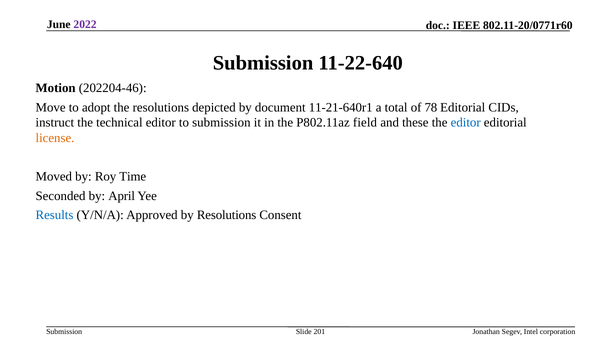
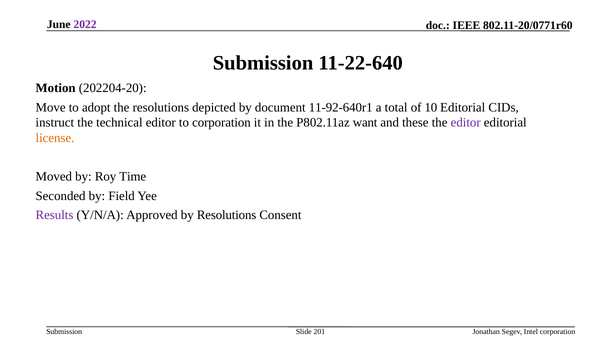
202204-46: 202204-46 -> 202204-20
11-21-640r1: 11-21-640r1 -> 11-92-640r1
78: 78 -> 10
to submission: submission -> corporation
field: field -> want
editor at (466, 123) colour: blue -> purple
April: April -> Field
Results colour: blue -> purple
